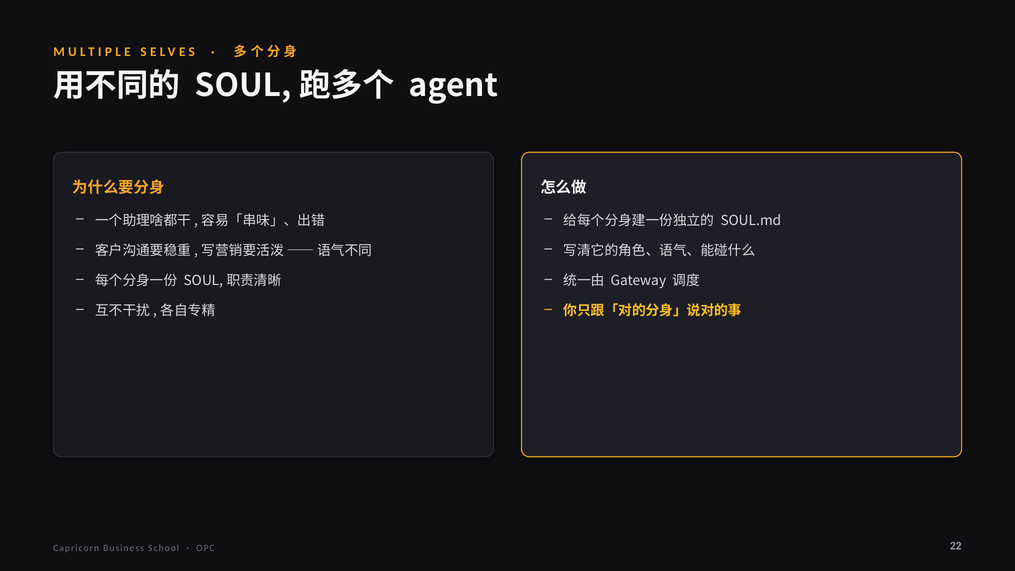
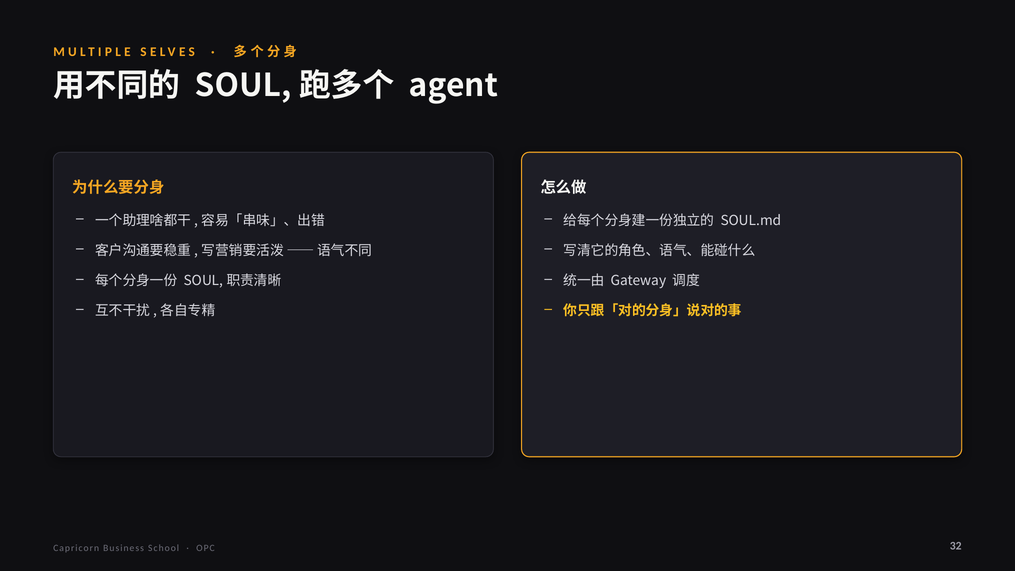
22: 22 -> 32
